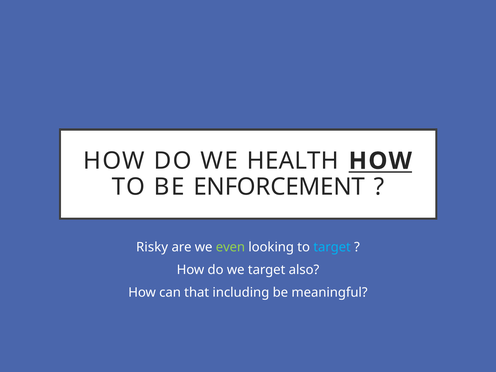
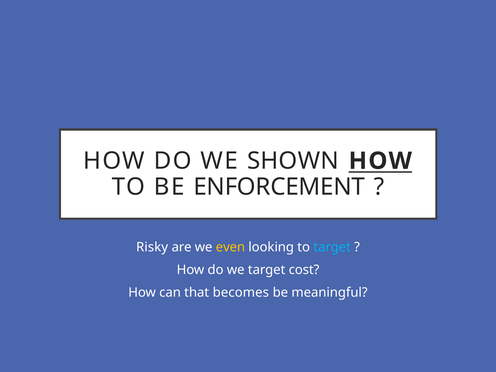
HEALTH: HEALTH -> SHOWN
even colour: light green -> yellow
also: also -> cost
including: including -> becomes
